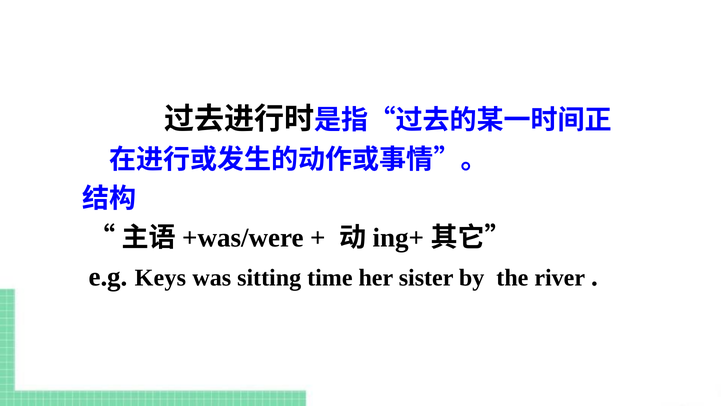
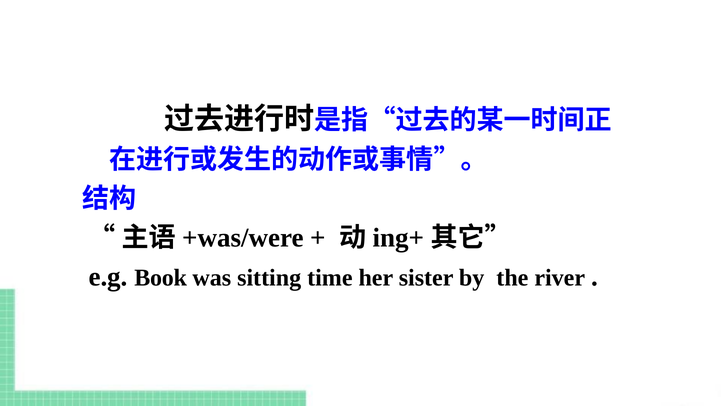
Keys: Keys -> Book
